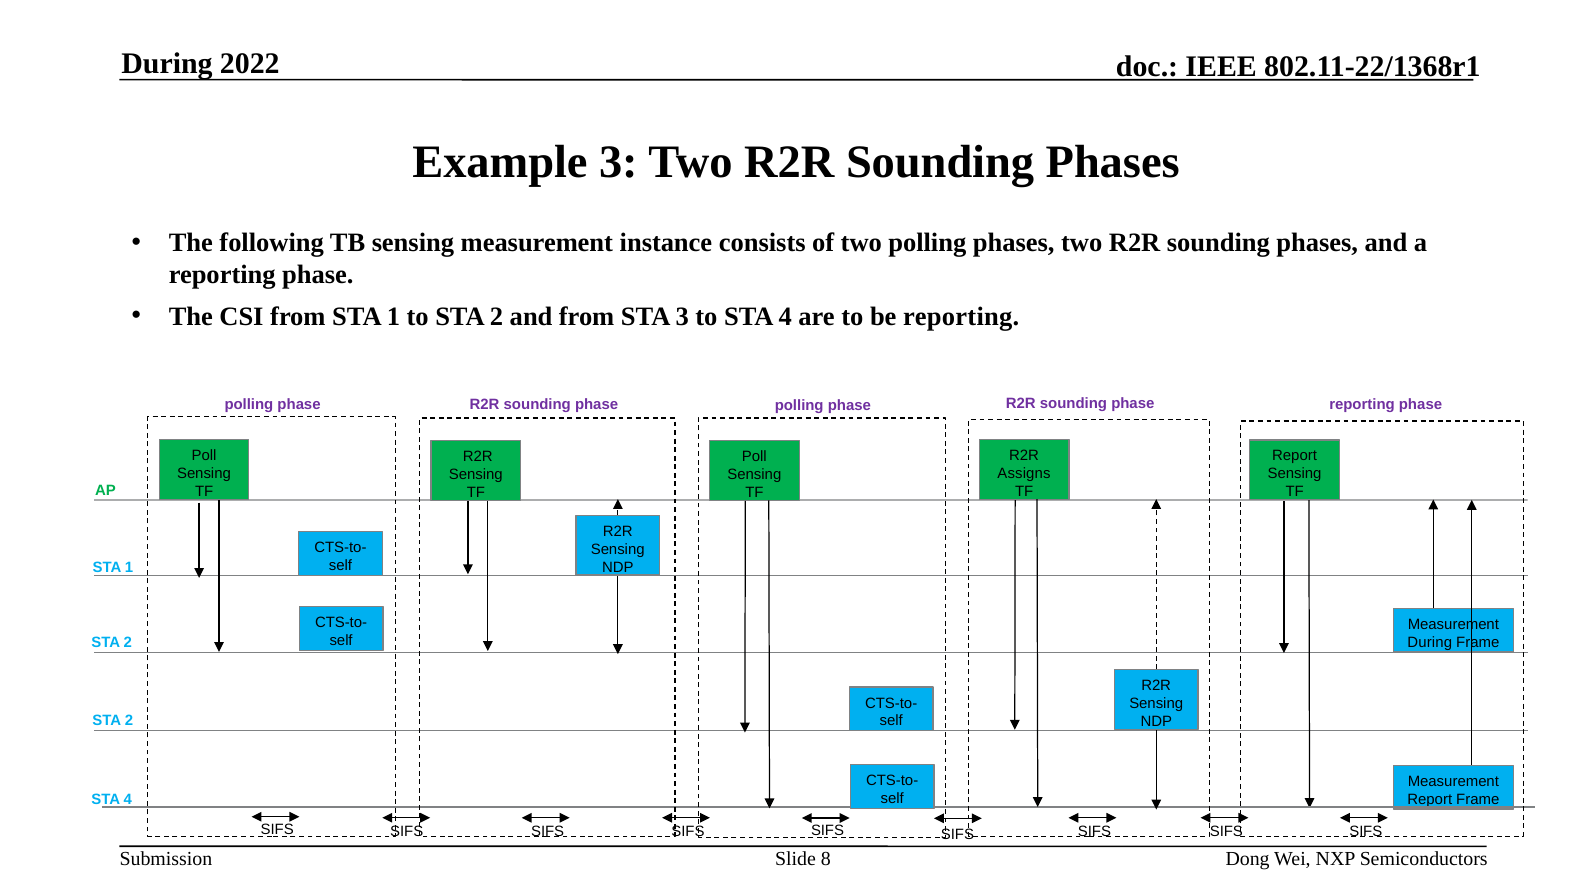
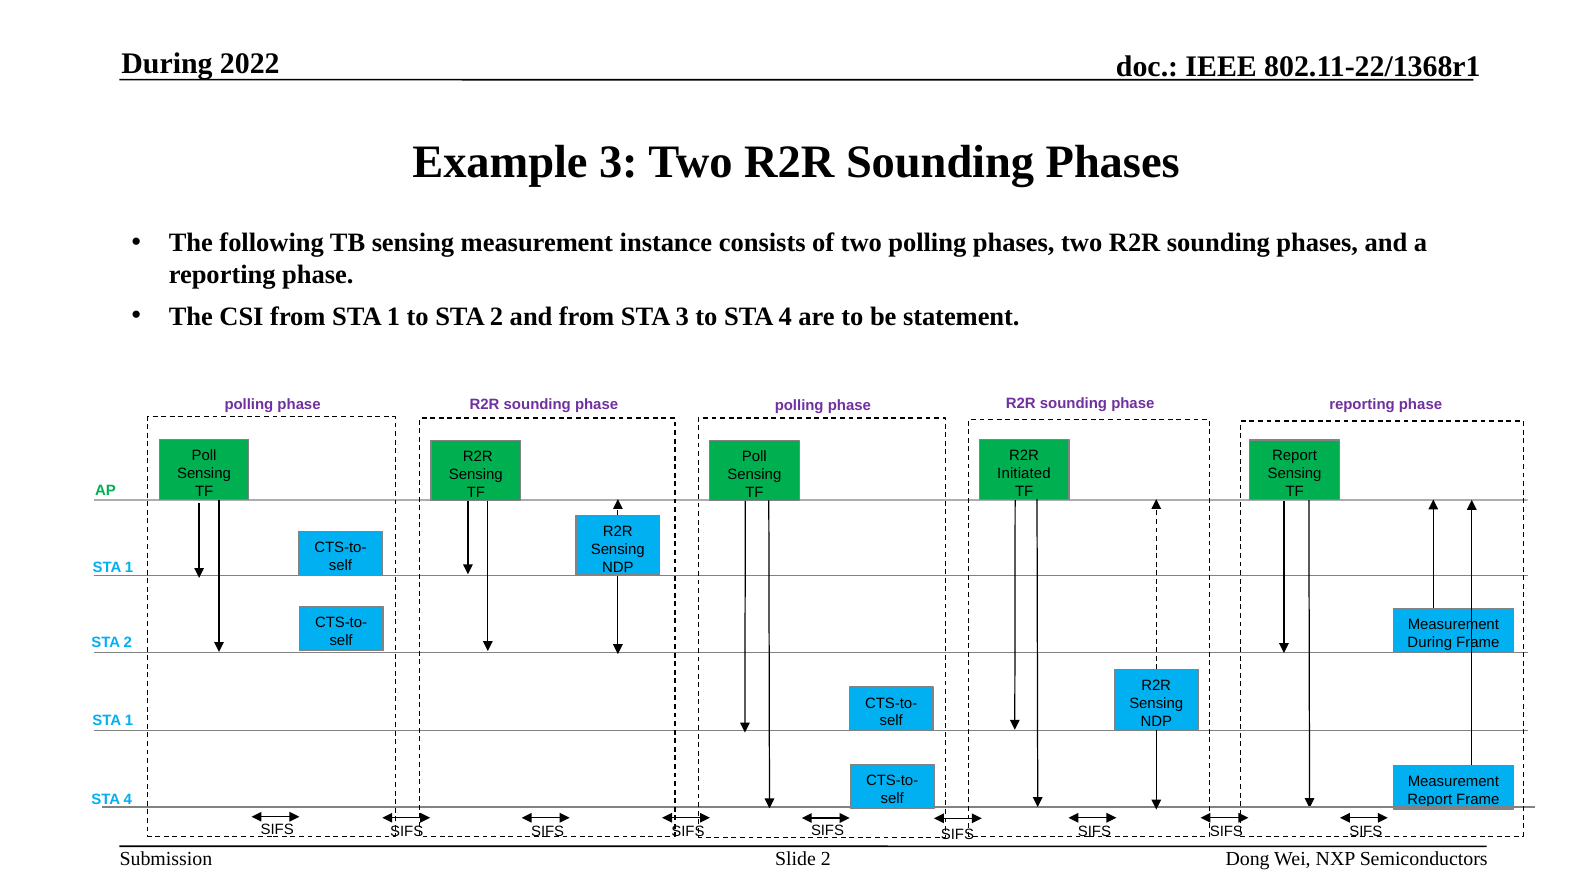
be reporting: reporting -> statement
Assigns: Assigns -> Initiated
2 at (129, 721): 2 -> 1
Slide 8: 8 -> 2
